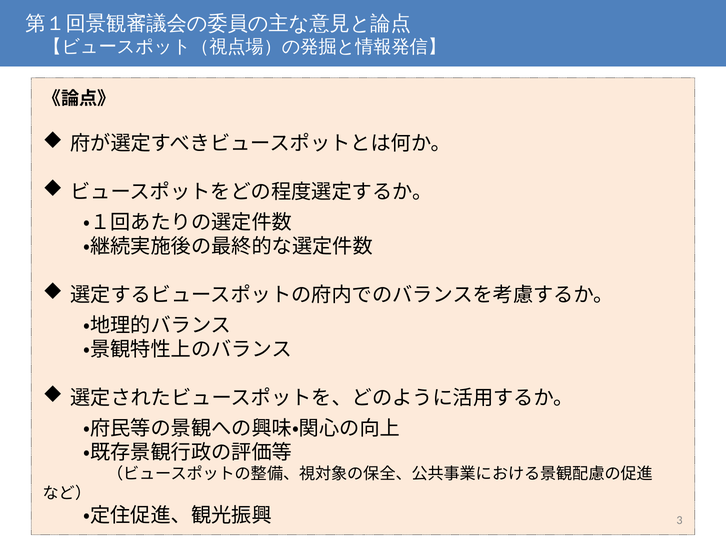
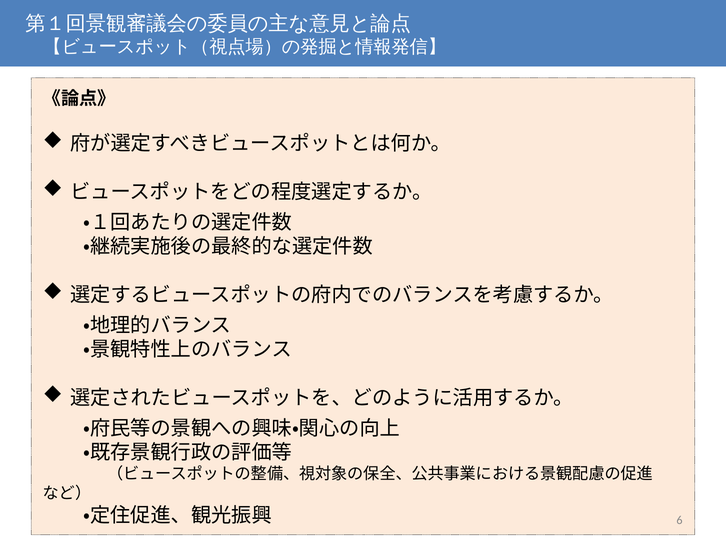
3: 3 -> 6
